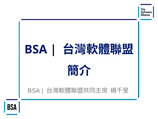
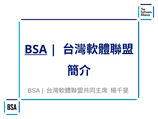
BSA at (36, 49) underline: none -> present
